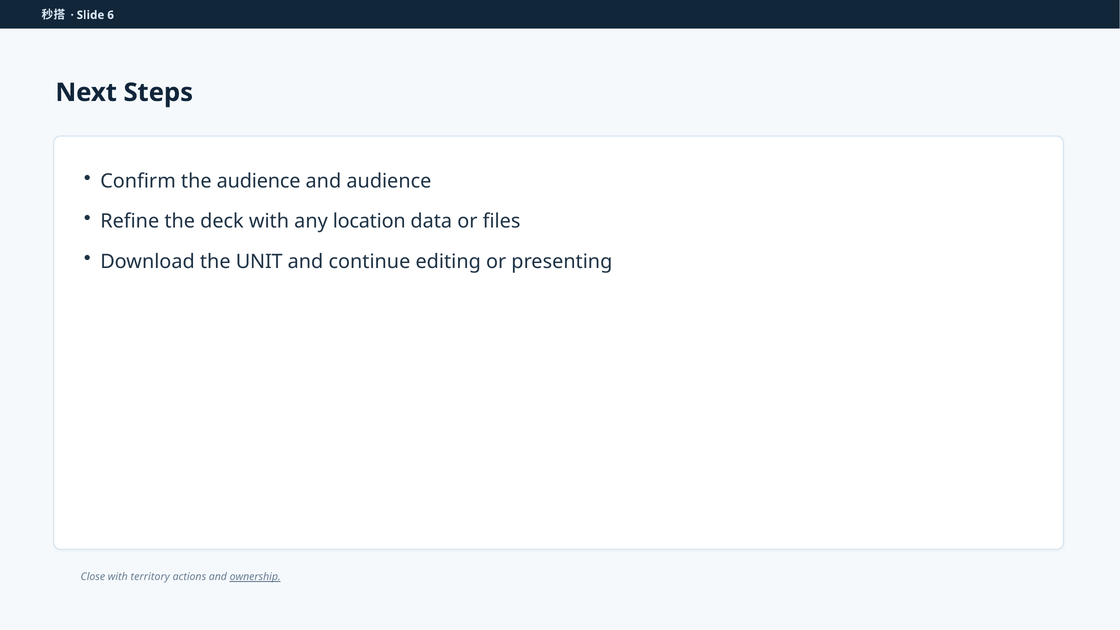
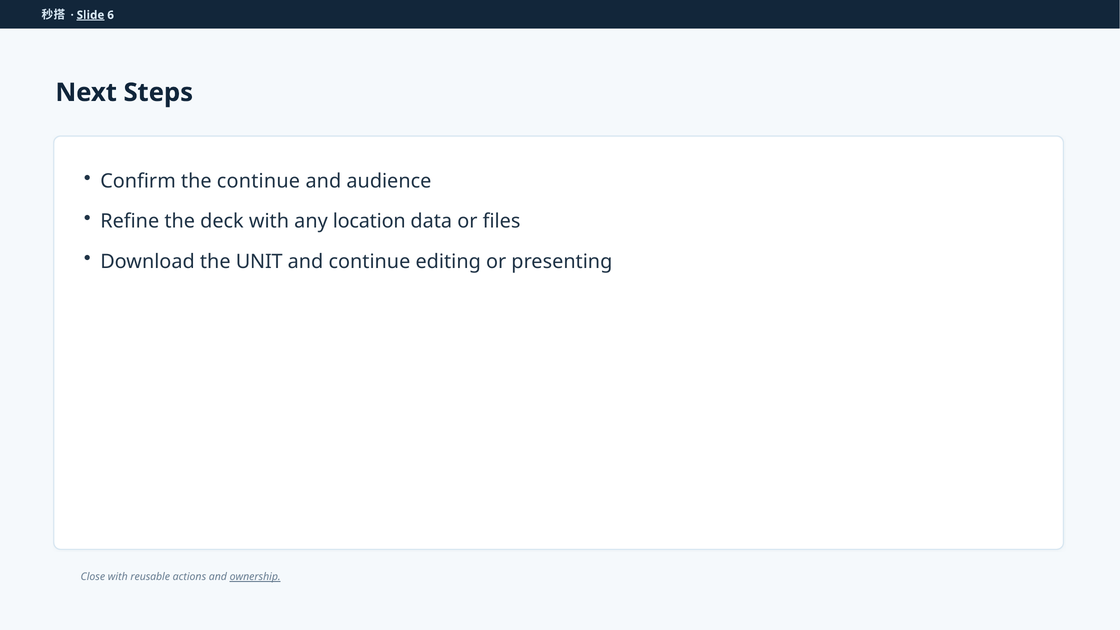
Slide underline: none -> present
the audience: audience -> continue
territory: territory -> reusable
